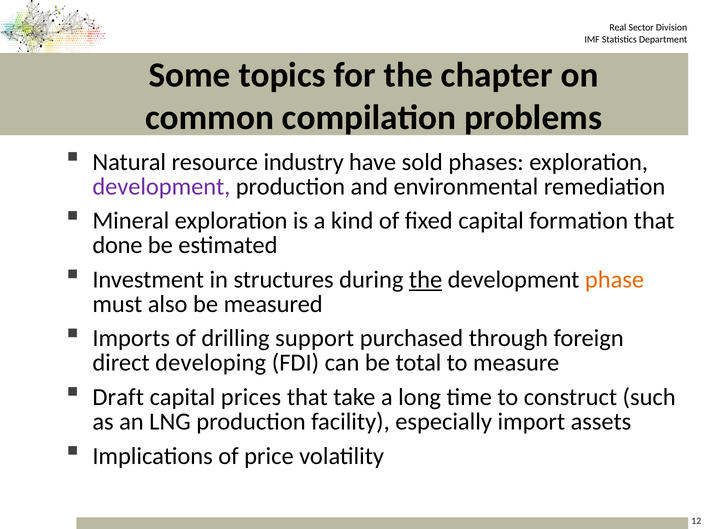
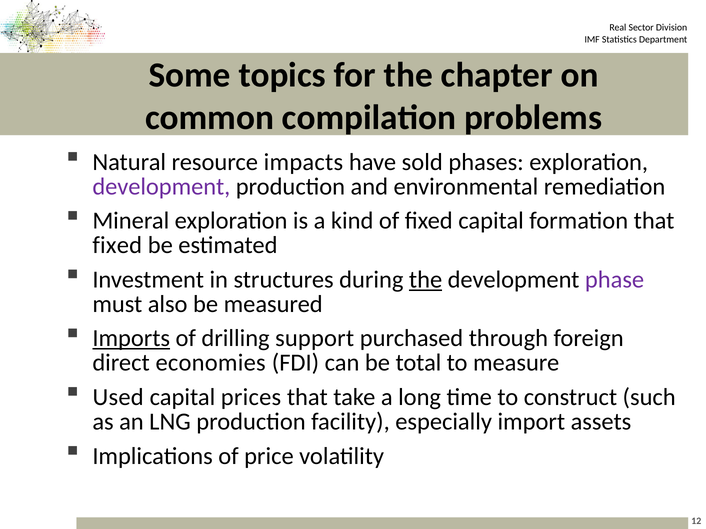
industry: industry -> impacts
done at (117, 246): done -> fixed
phase colour: orange -> purple
Imports underline: none -> present
developing: developing -> economies
Draft: Draft -> Used
